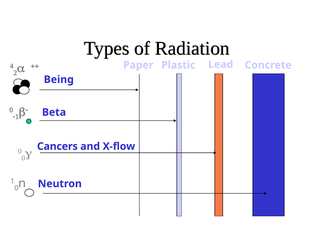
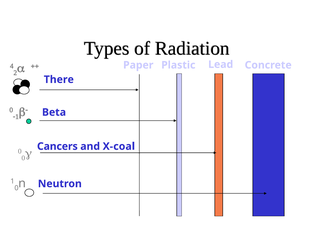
Being: Being -> There
X-flow: X-flow -> X-coal
